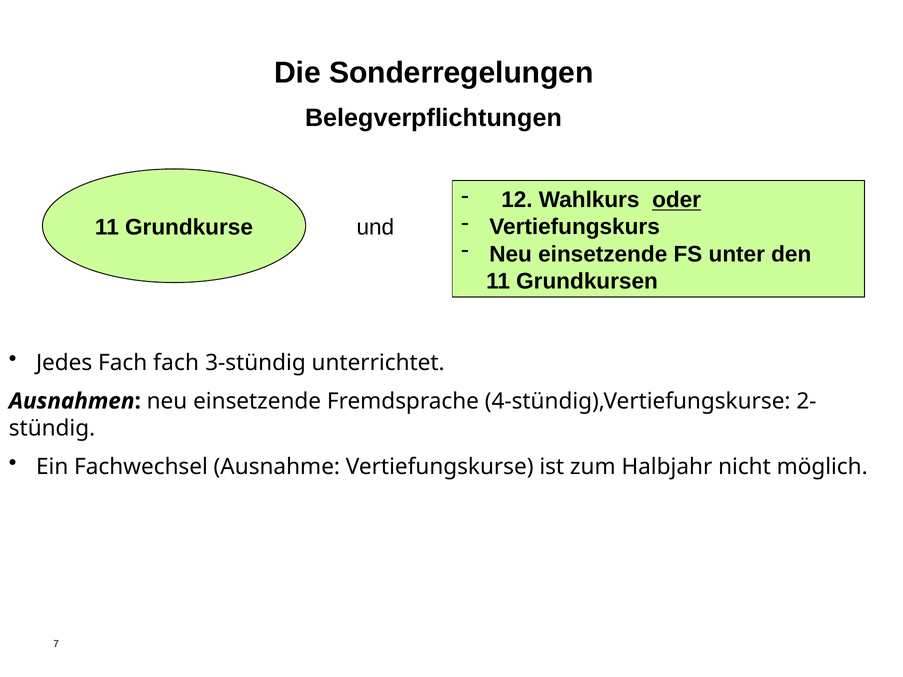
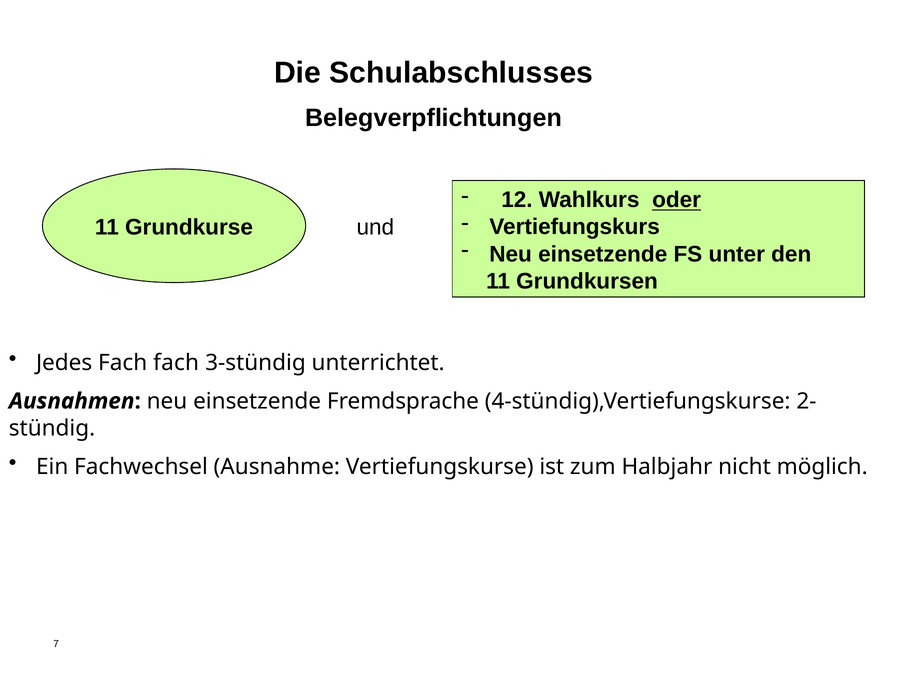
Sonderregelungen: Sonderregelungen -> Schulabschlusses
